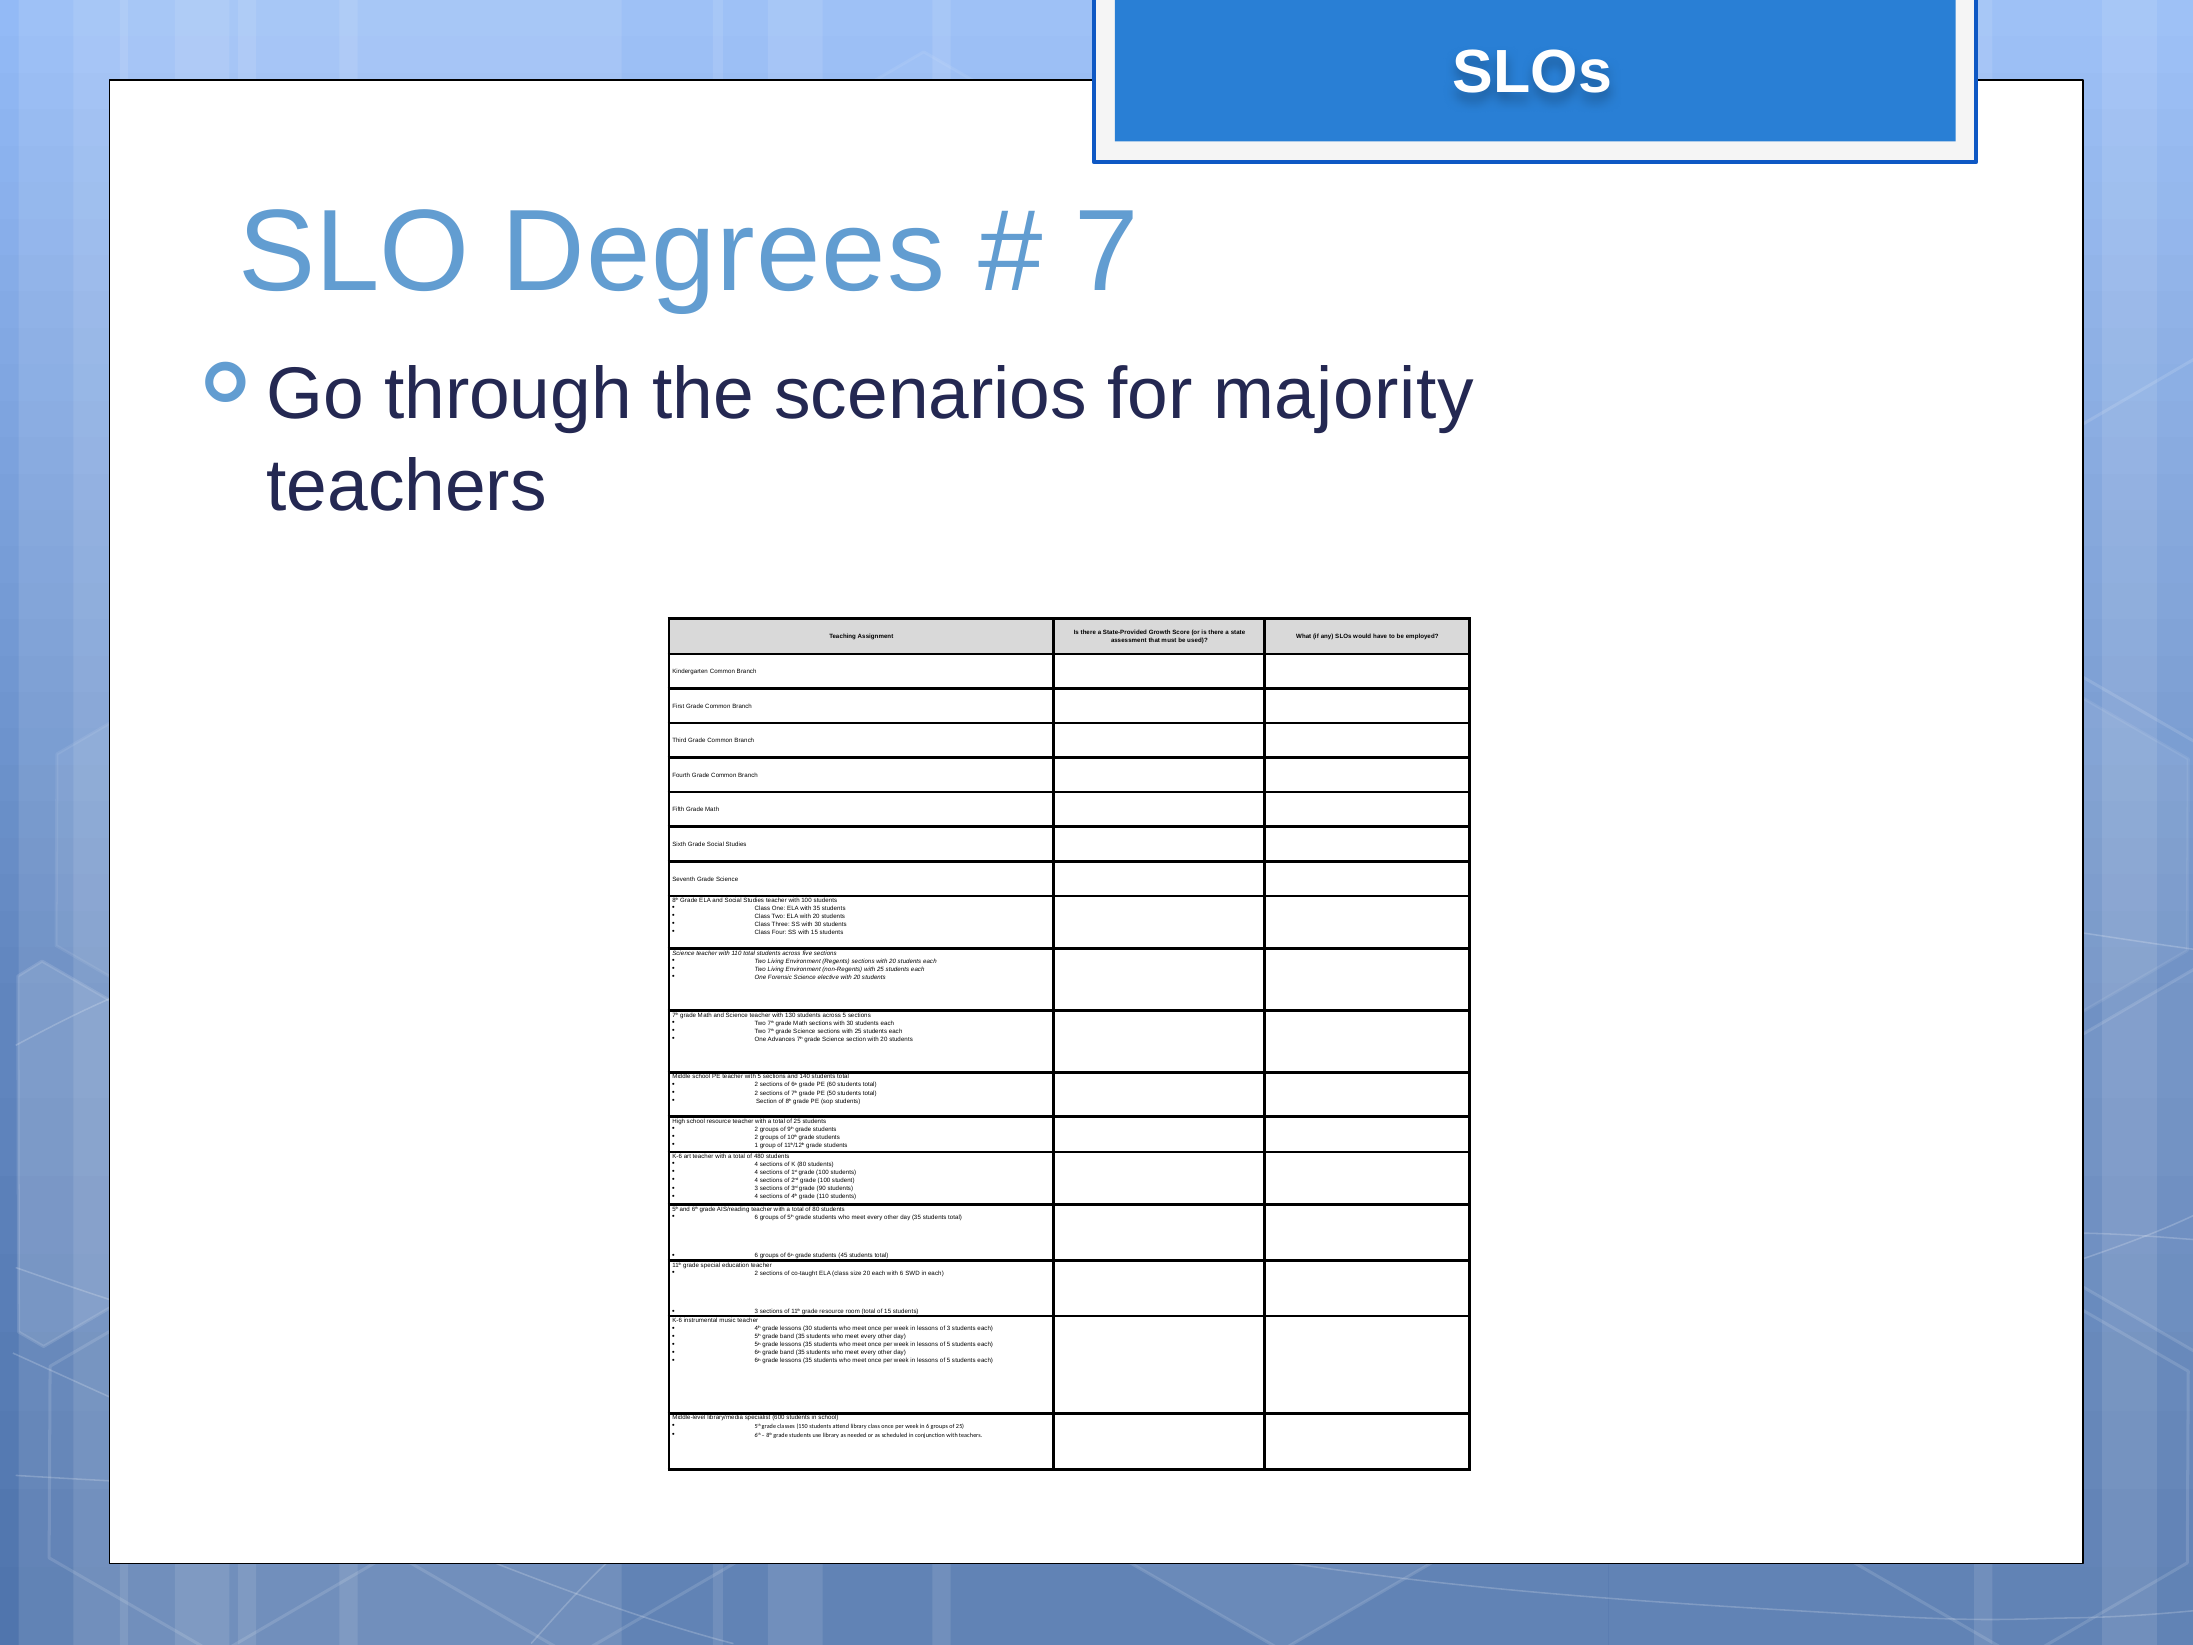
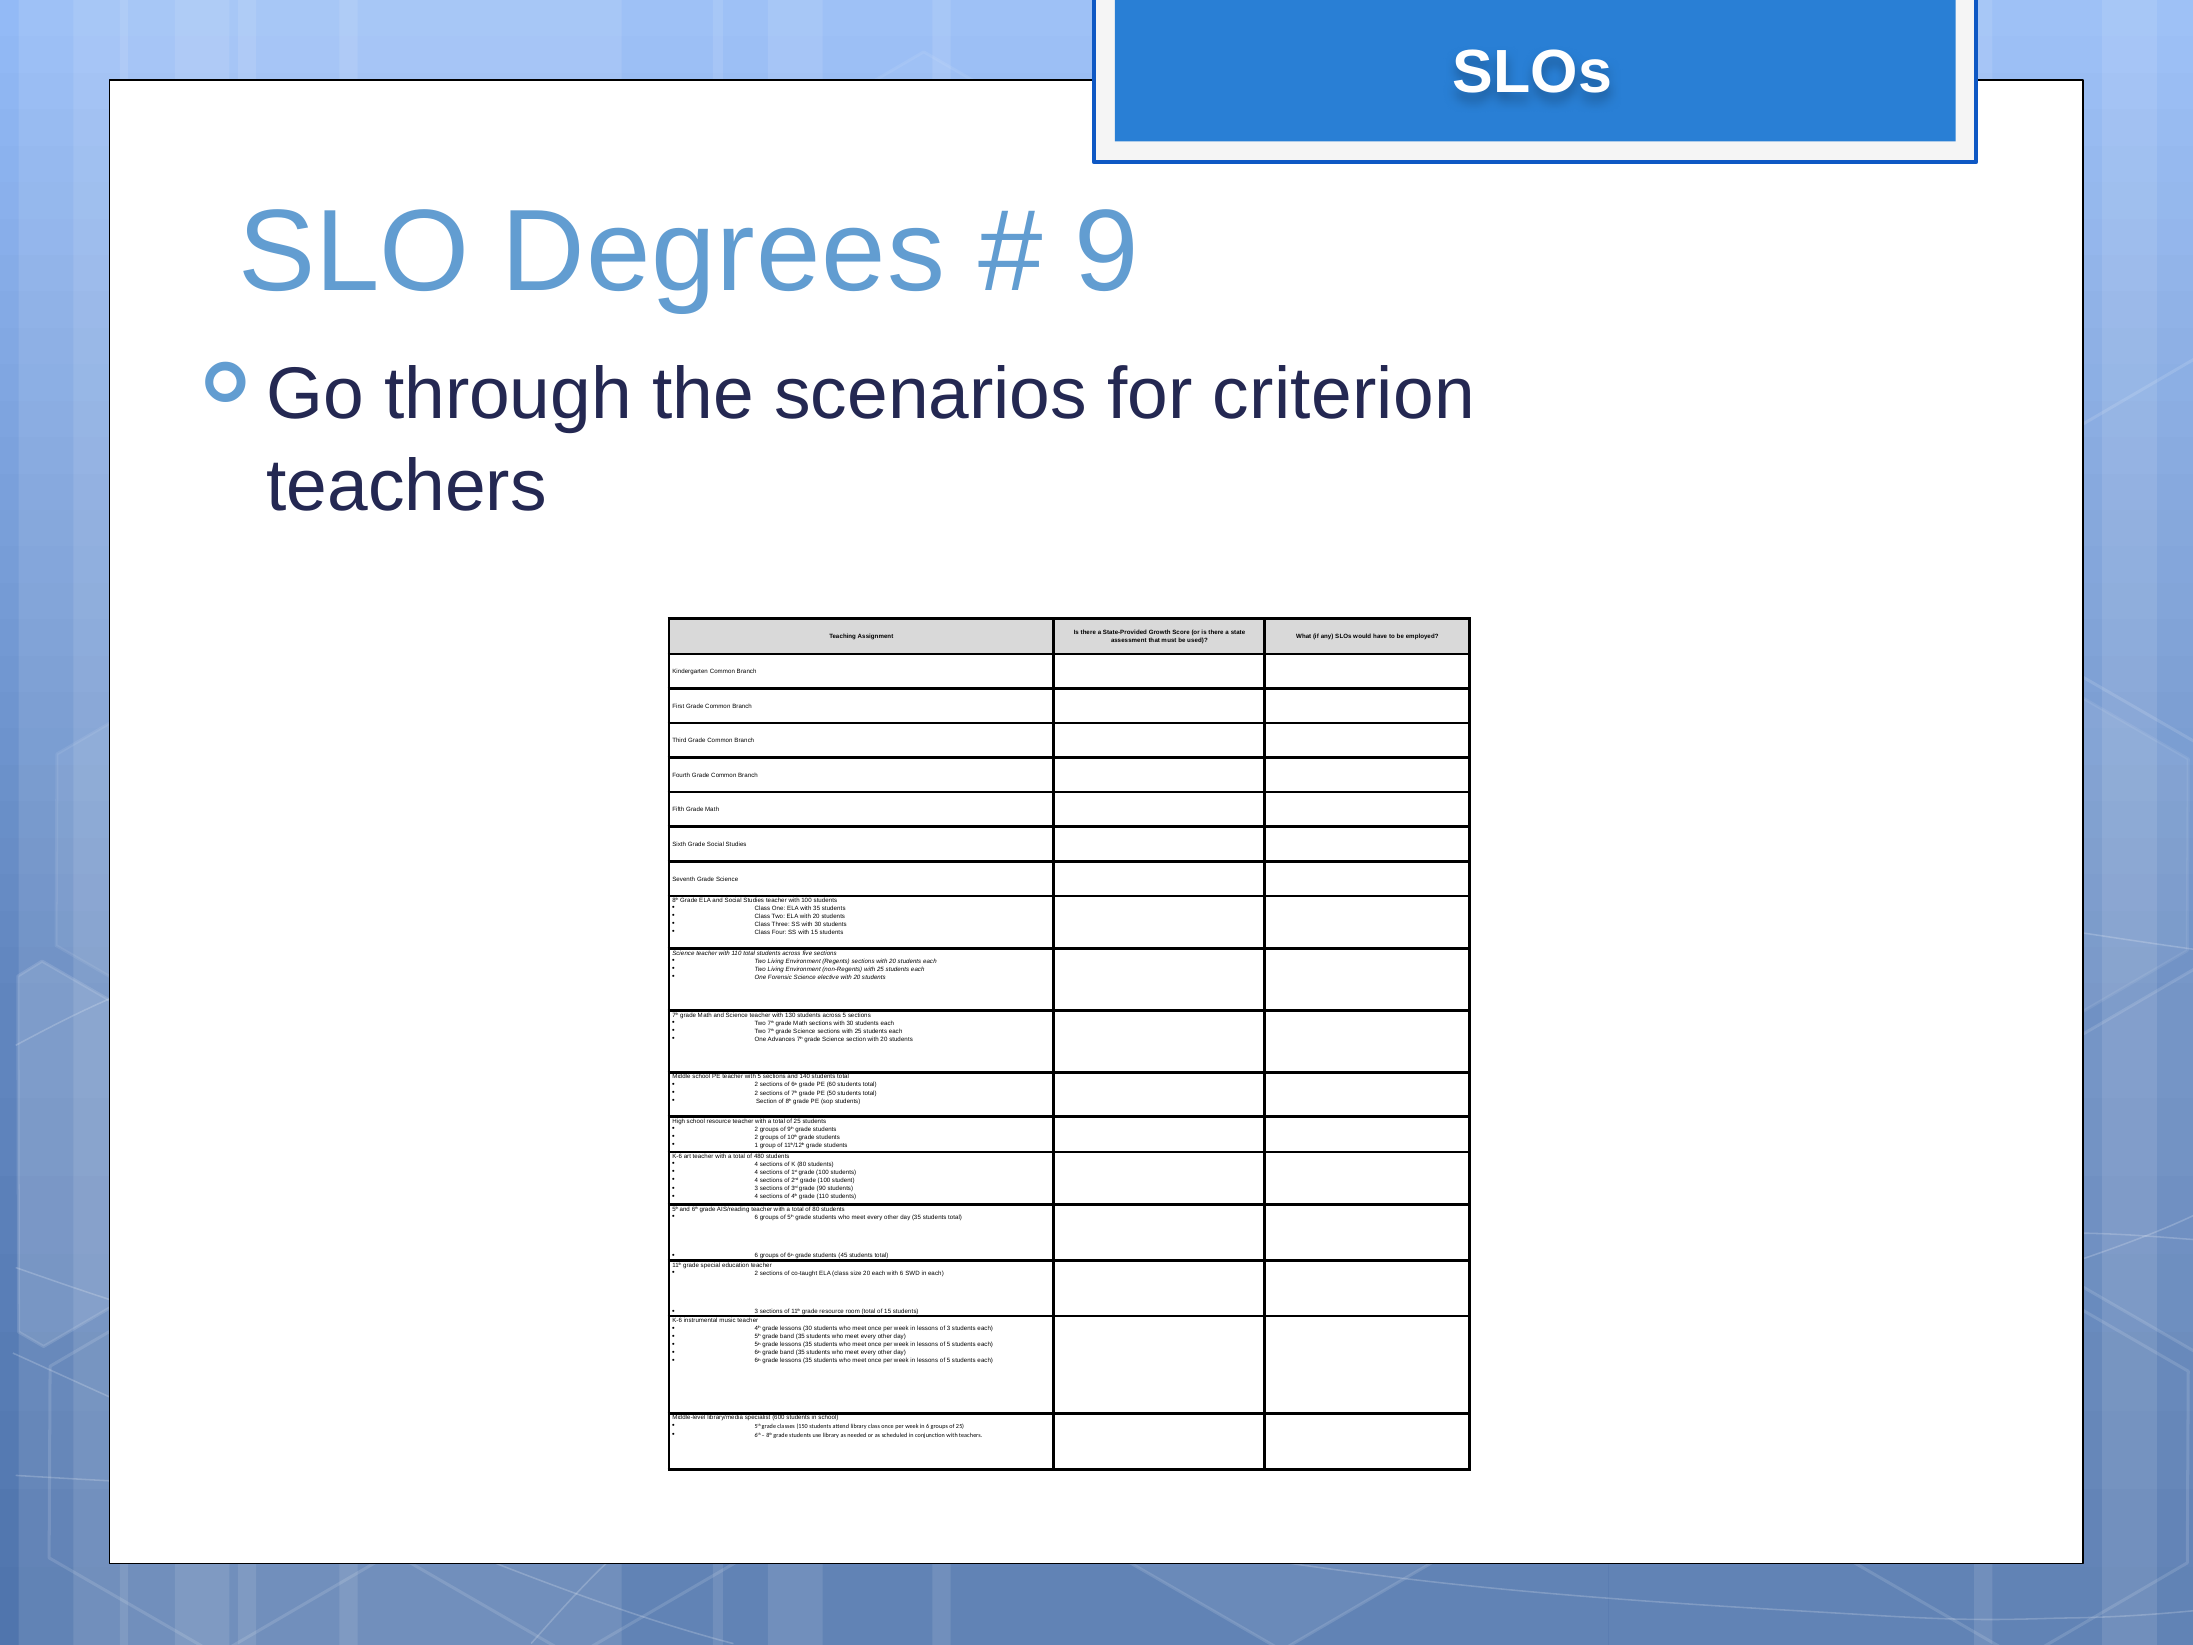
7: 7 -> 9
majority: majority -> criterion
